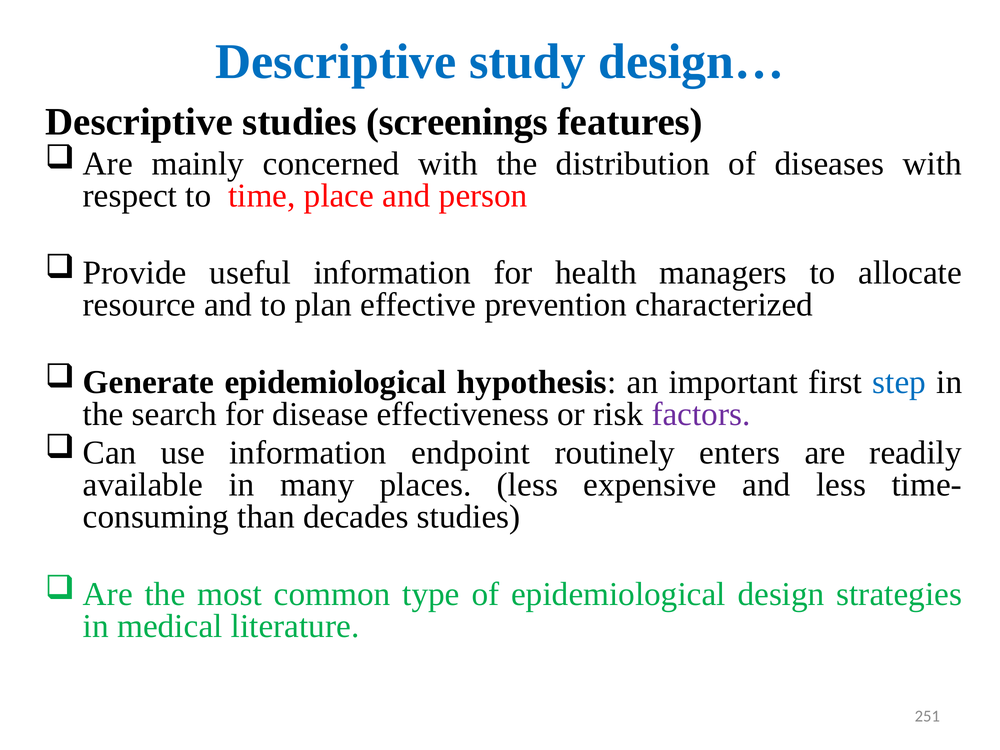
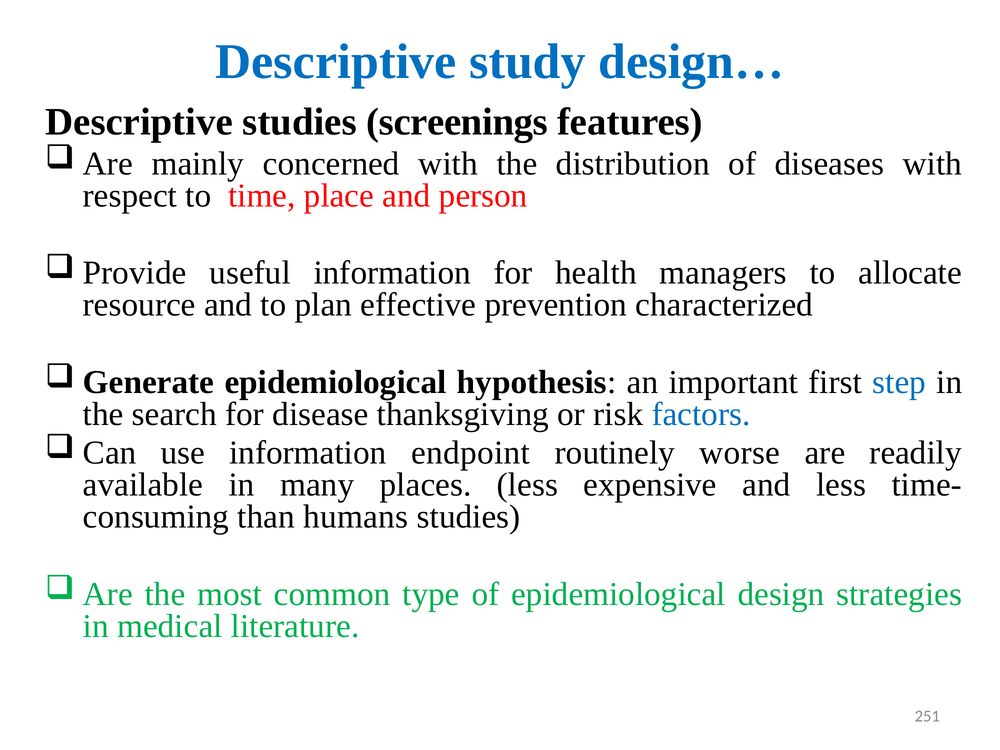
effectiveness: effectiveness -> thanksgiving
factors colour: purple -> blue
enters: enters -> worse
decades: decades -> humans
